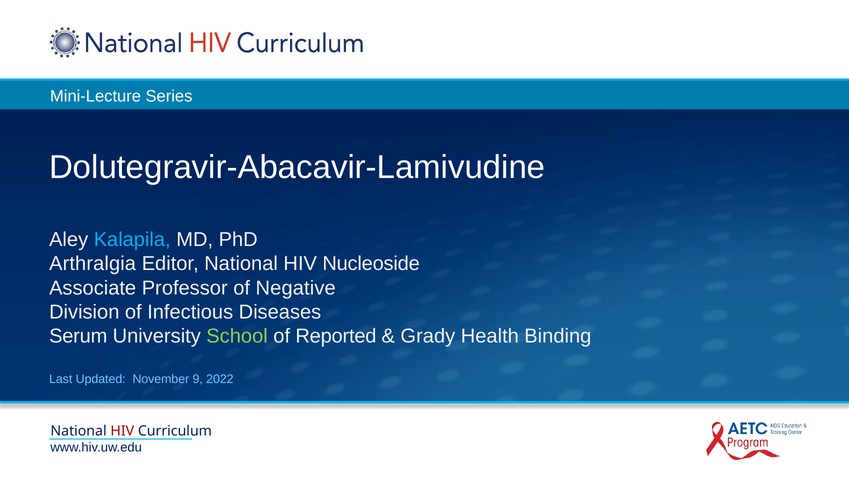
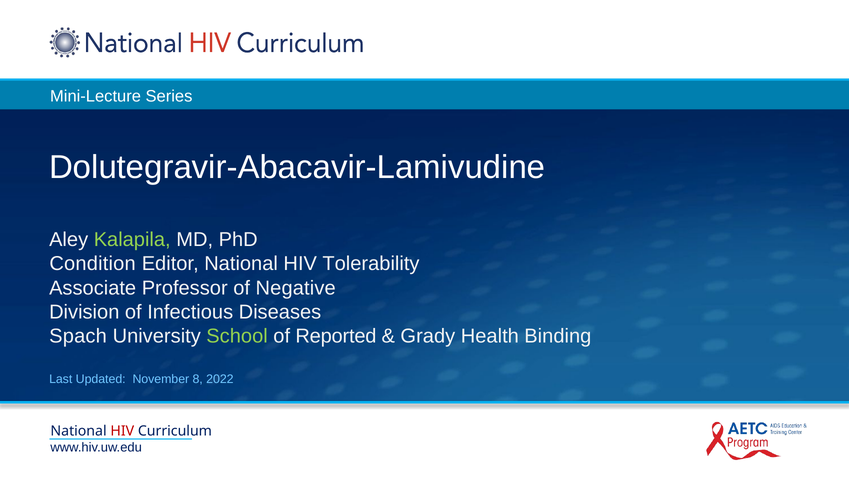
Kalapila colour: light blue -> light green
Arthralgia: Arthralgia -> Condition
Nucleoside: Nucleoside -> Tolerability
Serum: Serum -> Spach
9: 9 -> 8
